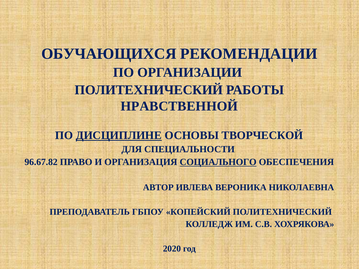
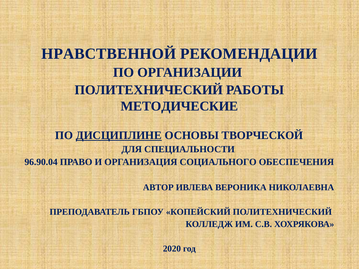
ОБУЧАЮЩИХСЯ: ОБУЧАЮЩИХСЯ -> НРАВСТВЕННОЙ
НРАВСТВЕННОЙ: НРАВСТВЕННОЙ -> МЕТОДИЧЕСКИЕ
96.67.82: 96.67.82 -> 96.90.04
СОЦИАЛЬНОГО underline: present -> none
